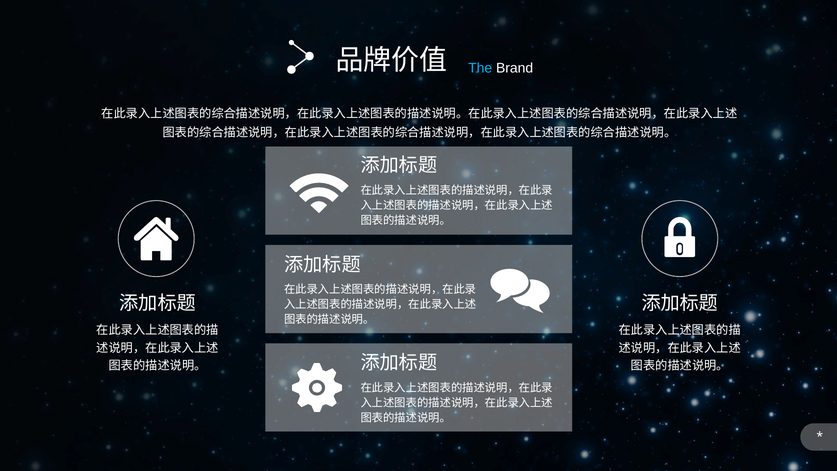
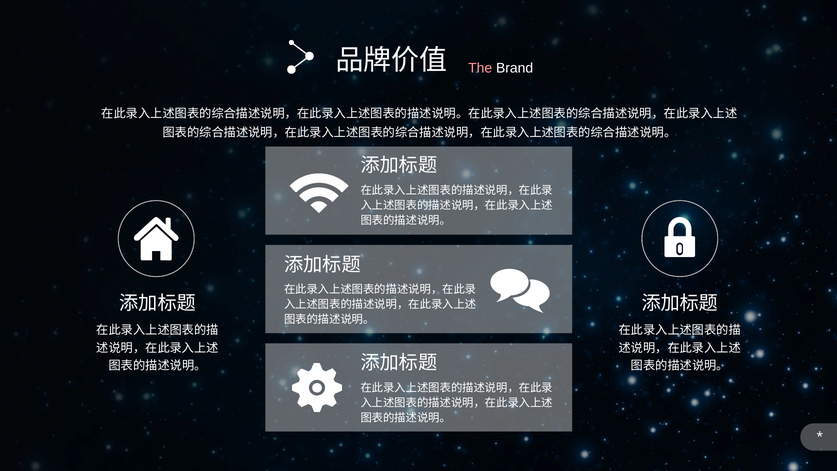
The colour: light blue -> pink
